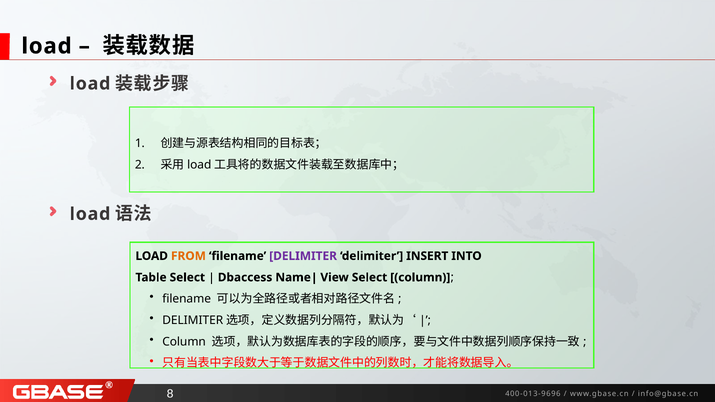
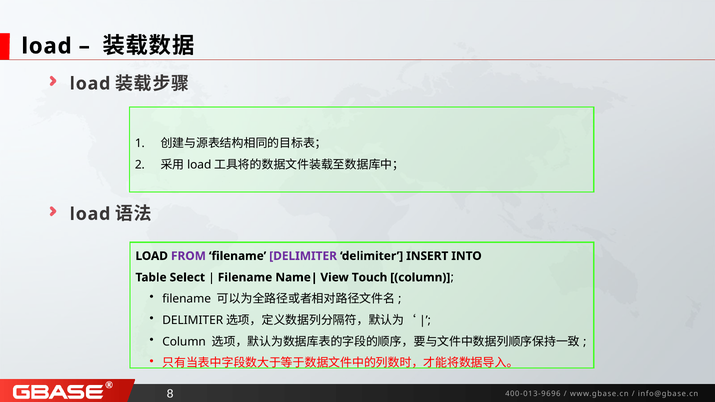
FROM colour: orange -> purple
Dbaccess at (245, 278): Dbaccess -> Filename
View Select: Select -> Touch
